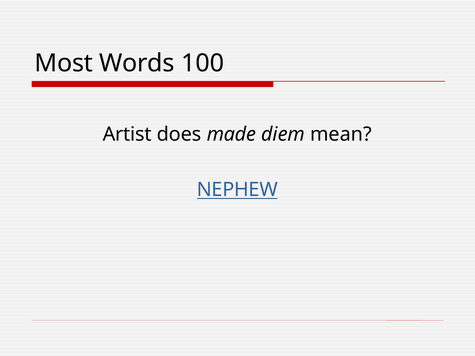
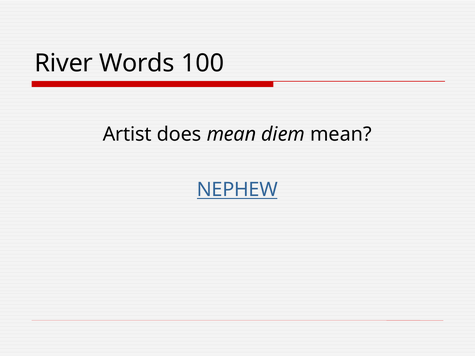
Most: Most -> River
does made: made -> mean
